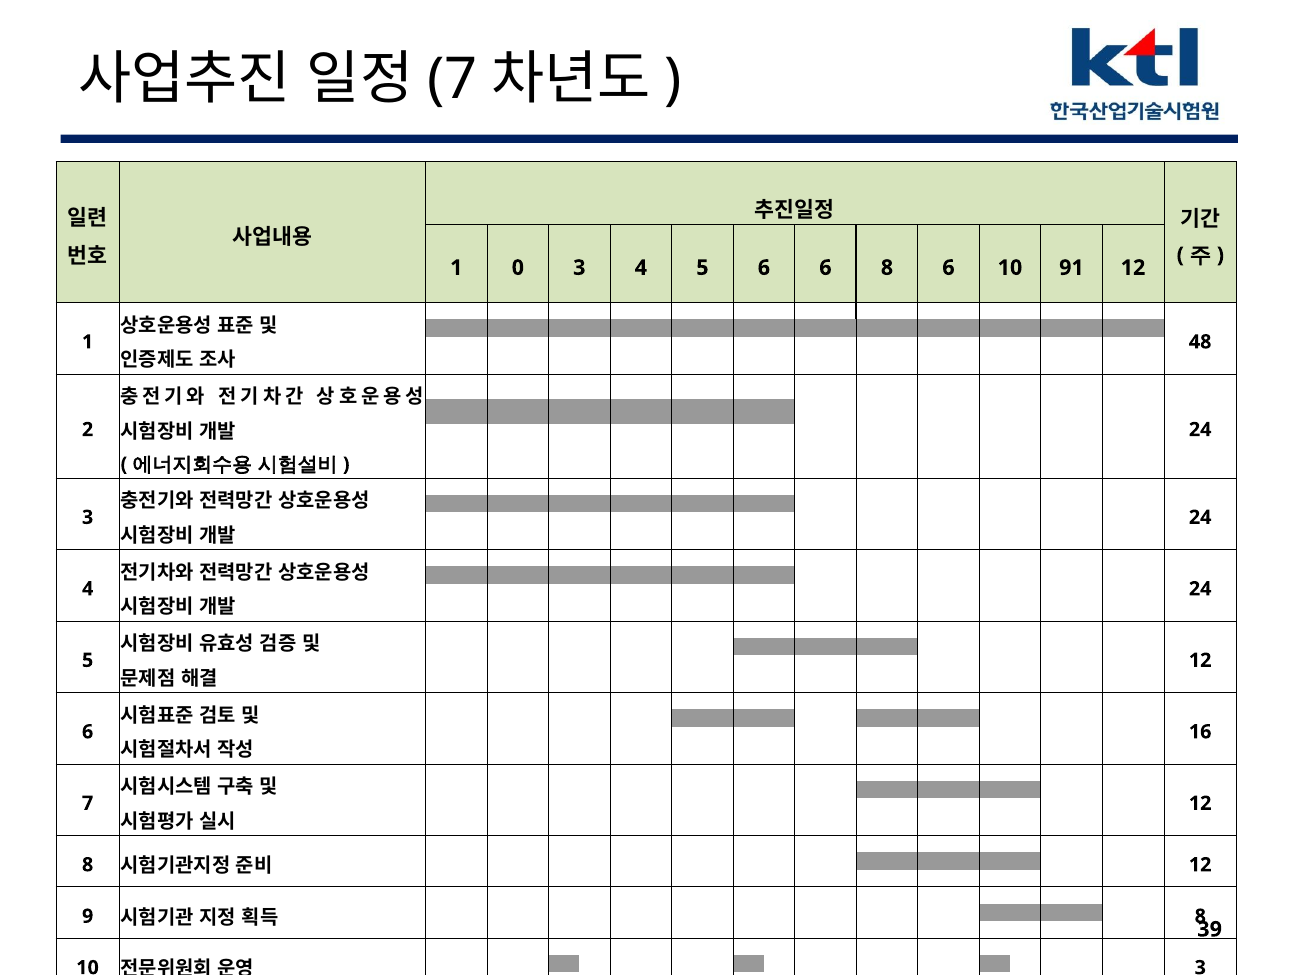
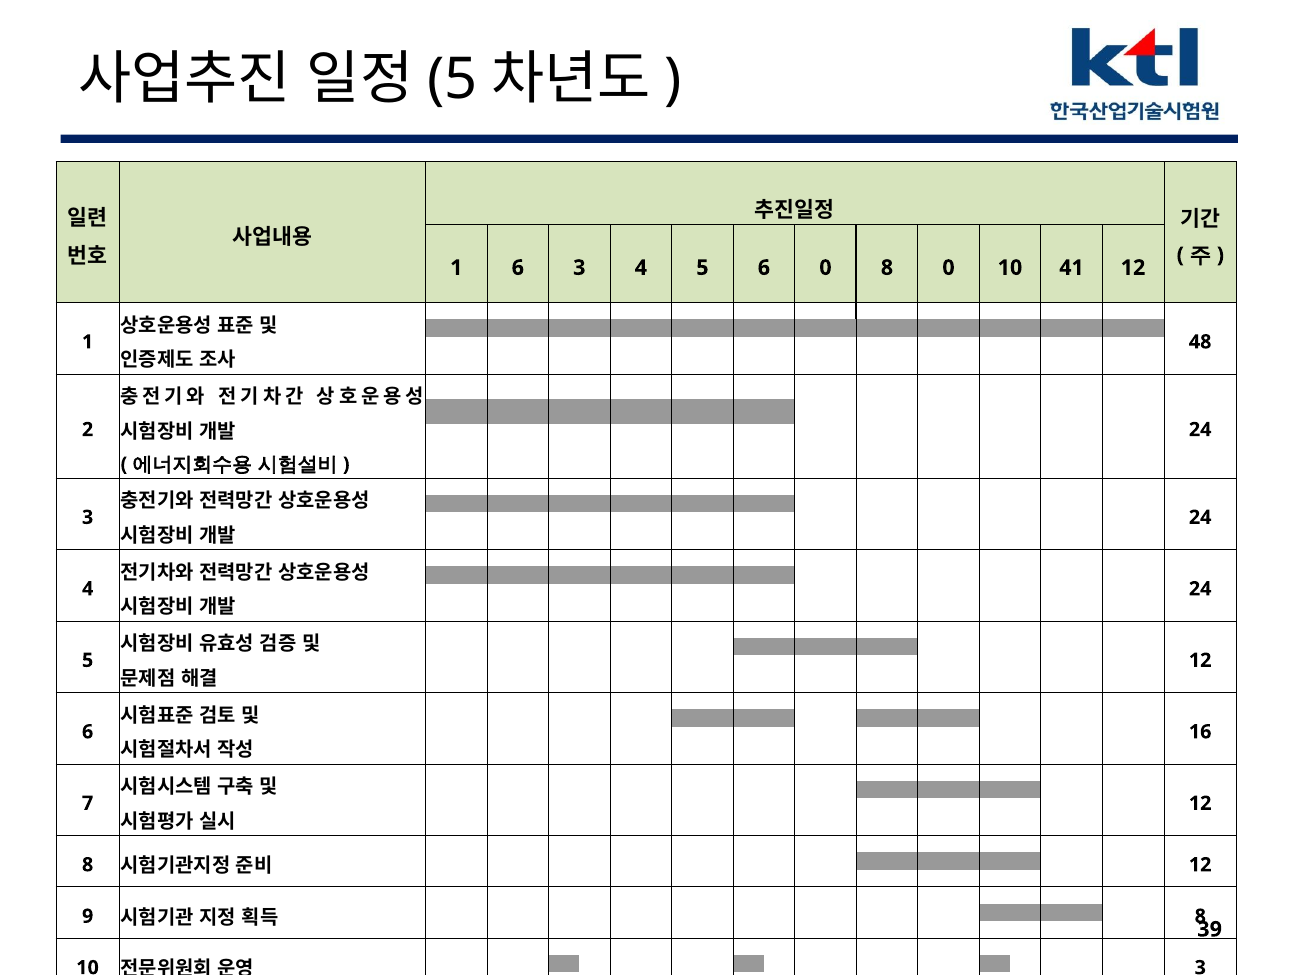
7 at (452, 80): 7 -> 5
1 0: 0 -> 6
6 6: 6 -> 0
8 6: 6 -> 0
91: 91 -> 41
